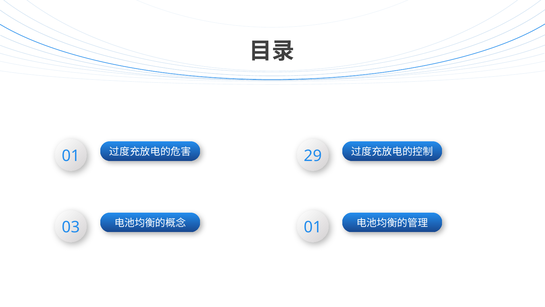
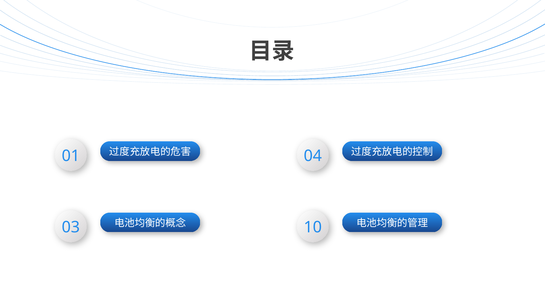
29: 29 -> 04
01 at (313, 227): 01 -> 10
